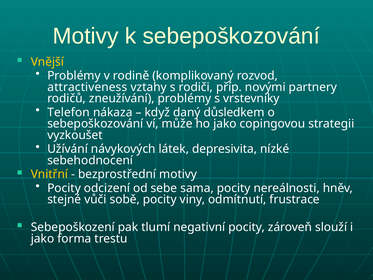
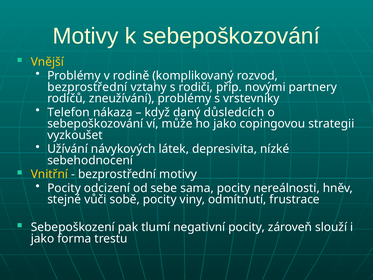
attractiveness at (87, 87): attractiveness -> bezprostřední
důsledkem: důsledkem -> důsledcích
